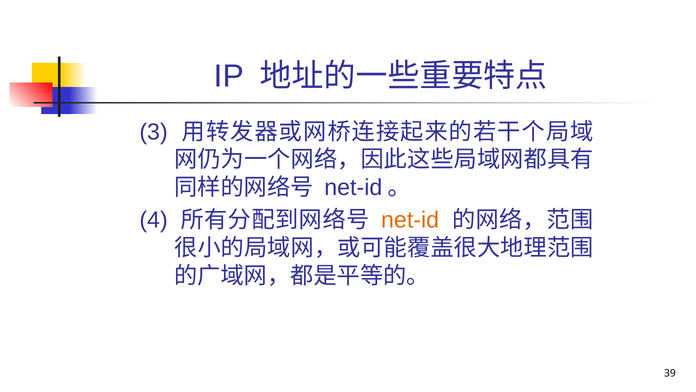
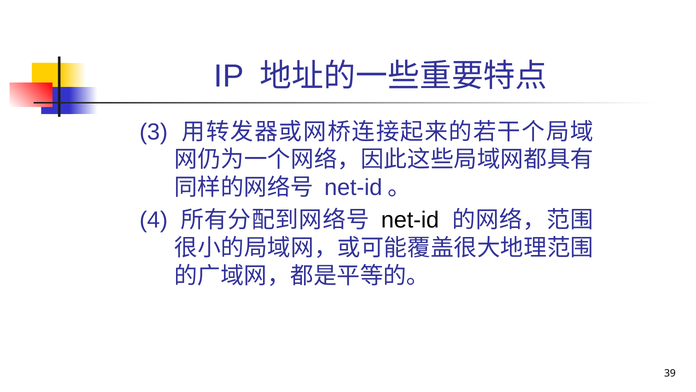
net-id at (410, 220) colour: orange -> black
